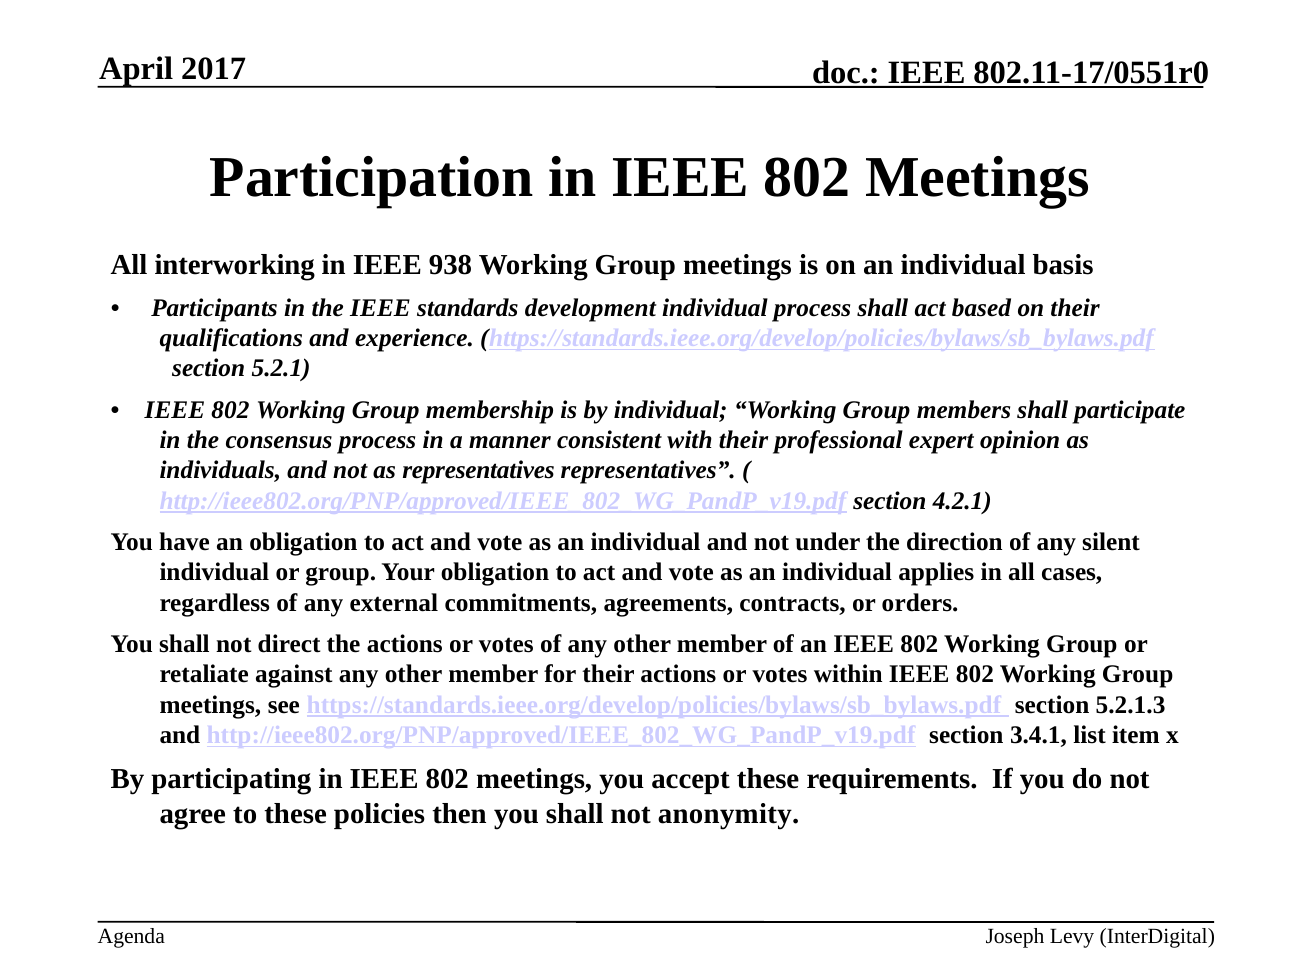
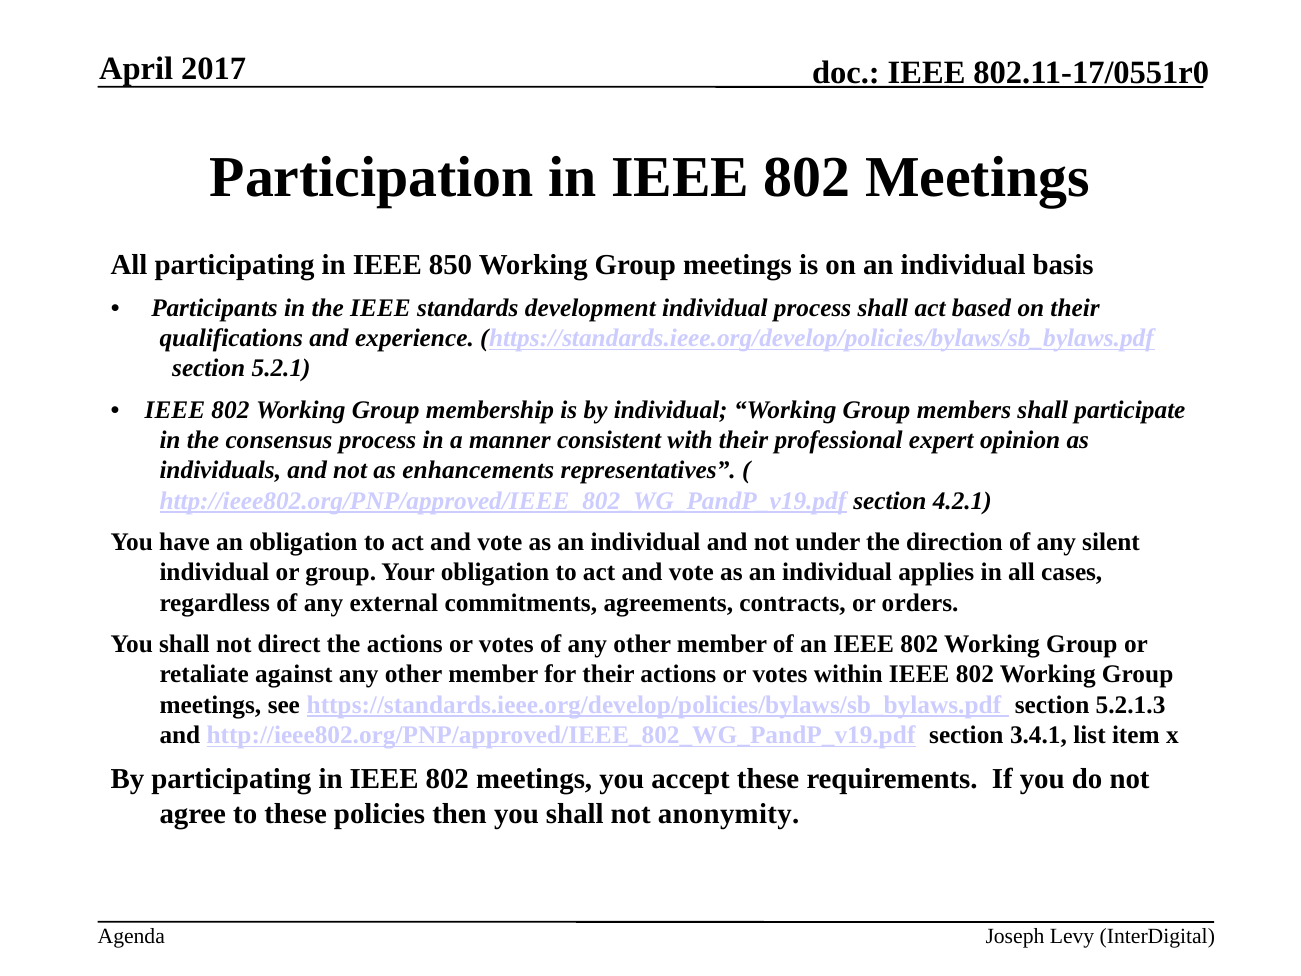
All interworking: interworking -> participating
938: 938 -> 850
as representatives: representatives -> enhancements
